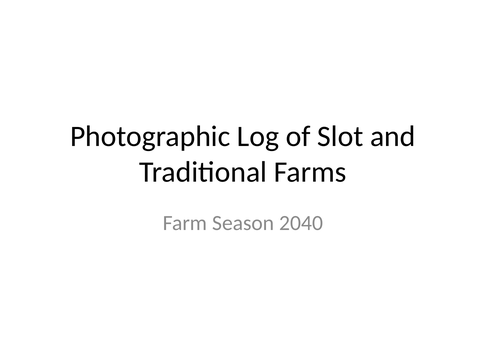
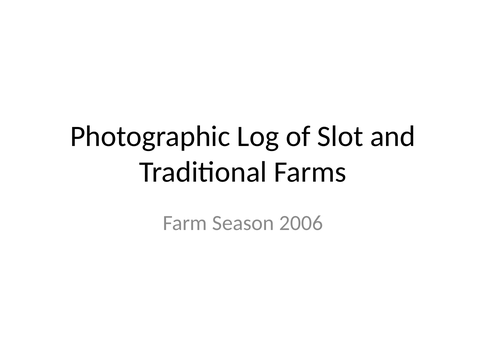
2040: 2040 -> 2006
